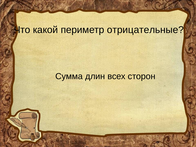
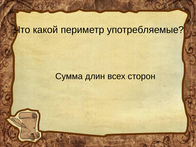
отрицательные: отрицательные -> употребляемые
